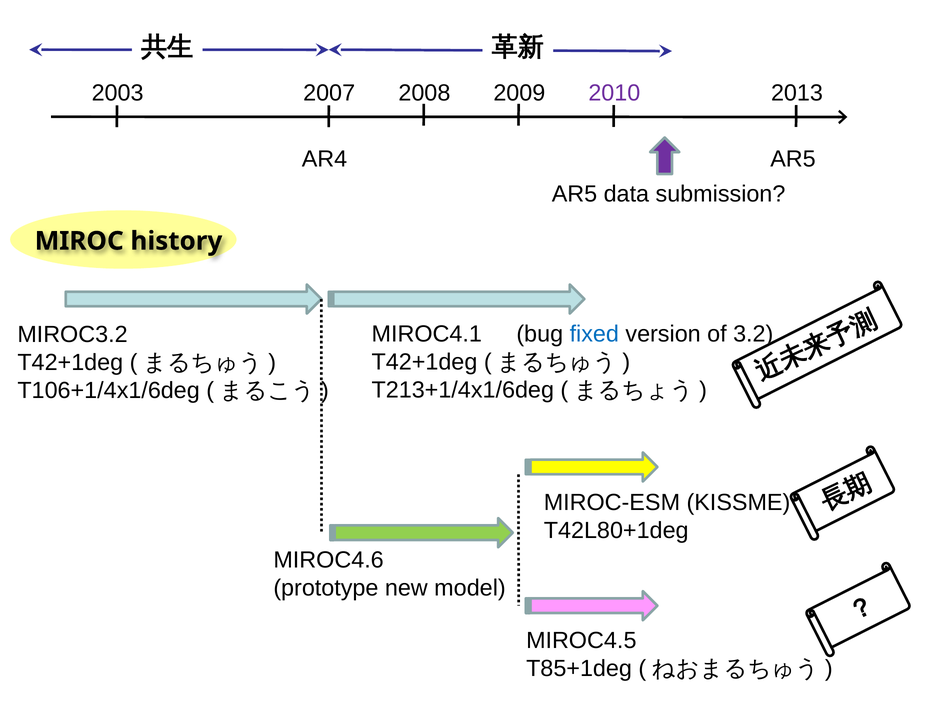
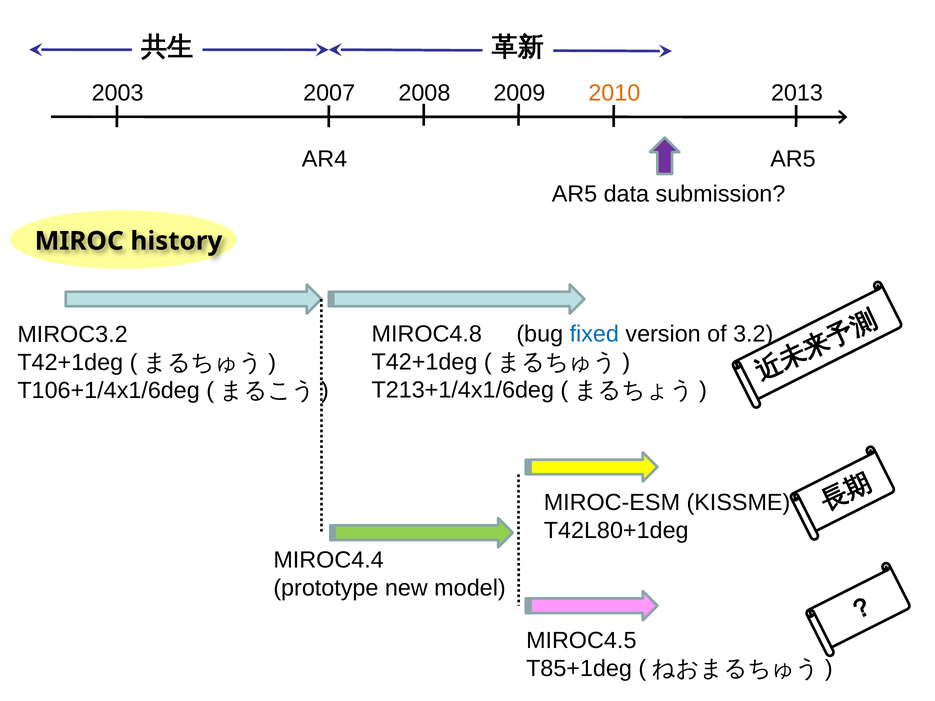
2010 colour: purple -> orange
MIROC4.1: MIROC4.1 -> MIROC4.8
MIROC4.6: MIROC4.6 -> MIROC4.4
